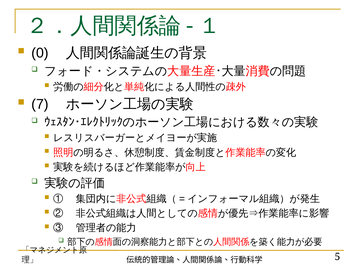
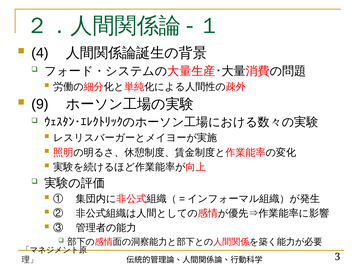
0: 0 -> 4
7: 7 -> 9
5: 5 -> 3
